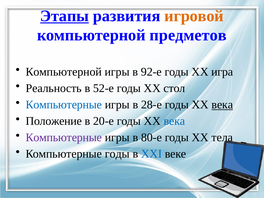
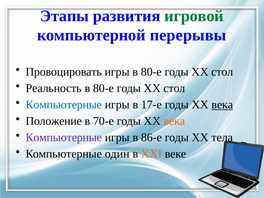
Этапы underline: present -> none
игровой colour: orange -> green
предметов: предметов -> перерывы
Компьютерной at (64, 72): Компьютерной -> Провоцировать
игры в 92-е: 92-е -> 80-е
игра at (222, 72): игра -> стол
52-е at (104, 88): 52-е -> 80-е
28-е: 28-е -> 17-е
20-е: 20-е -> 70-е
века at (174, 121) colour: blue -> orange
80-е: 80-е -> 86-е
Компьютерные годы: годы -> один
XXI colour: blue -> orange
